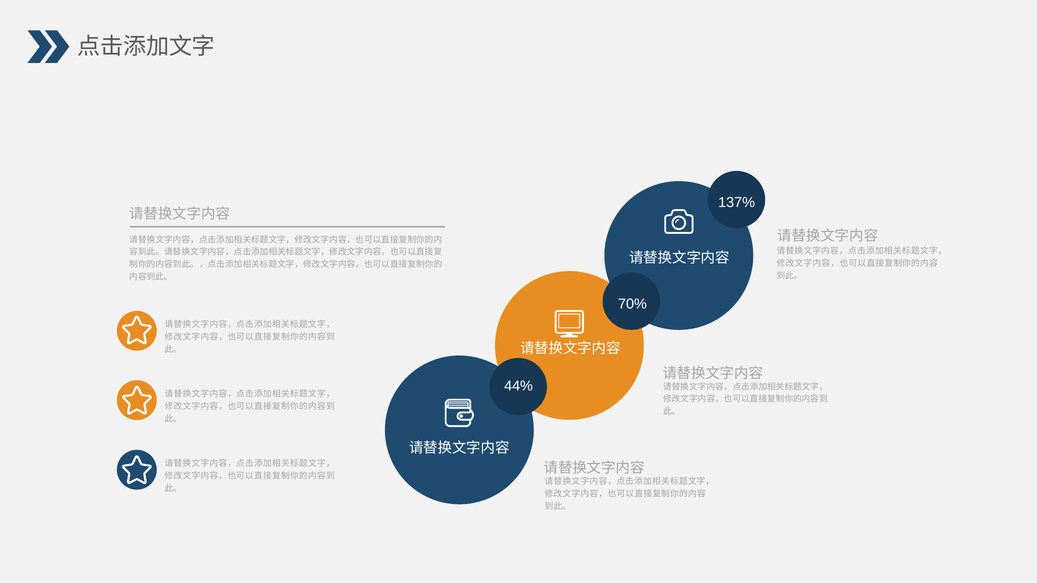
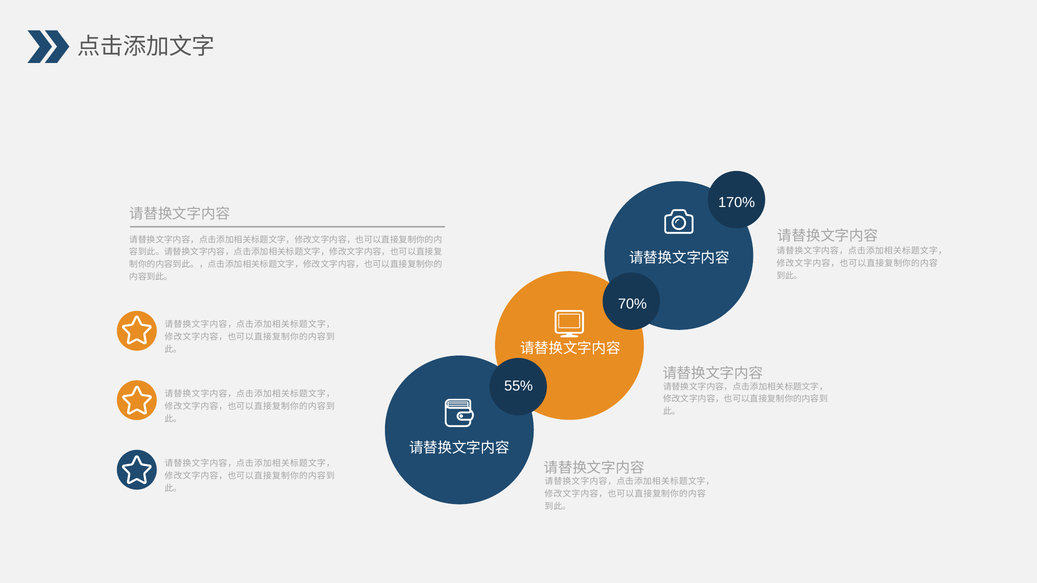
137%: 137% -> 170%
44%: 44% -> 55%
